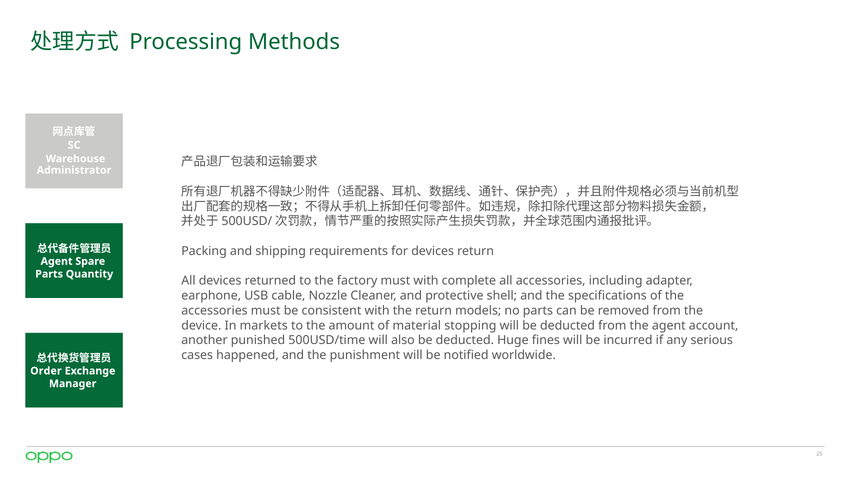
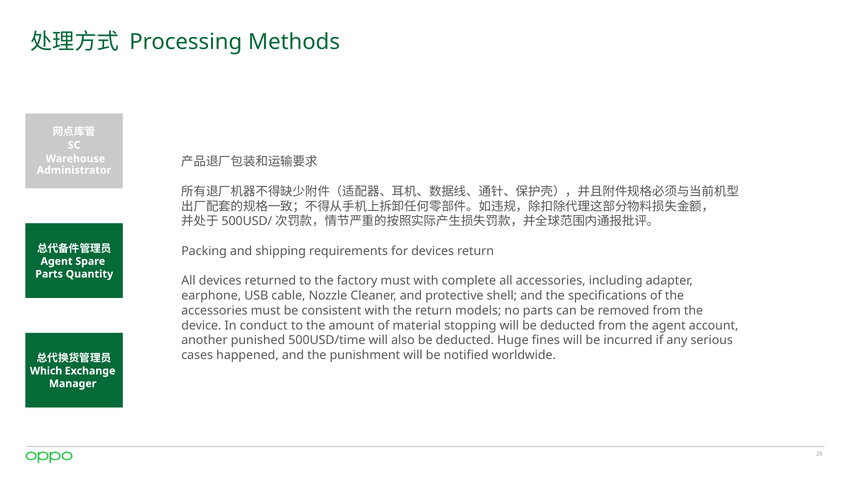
markets: markets -> conduct
Order: Order -> Which
